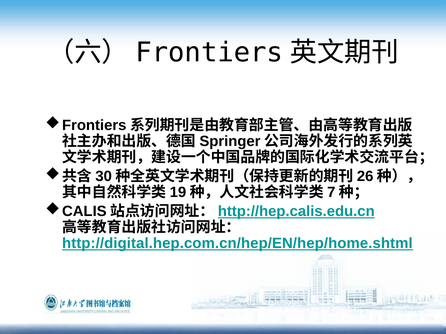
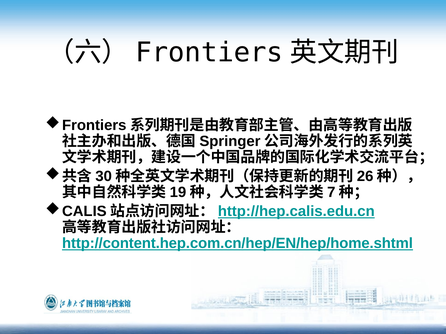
http://digital.hep.com.cn/hep/EN/hep/home.shtml: http://digital.hep.com.cn/hep/EN/hep/home.shtml -> http://content.hep.com.cn/hep/EN/hep/home.shtml
